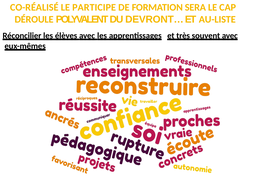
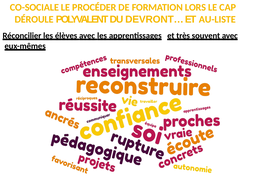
CO-RÉALISÉ: CO-RÉALISÉ -> CO-SOCIALE
PARTICIPE: PARTICIPE -> PROCÉDER
SERA: SERA -> LORS
